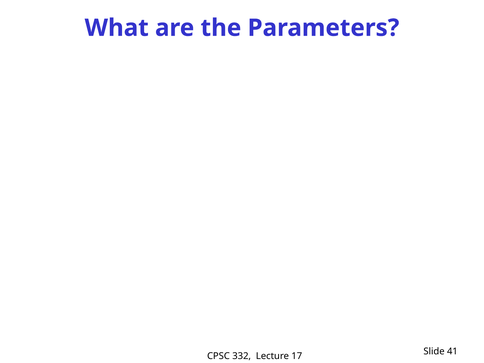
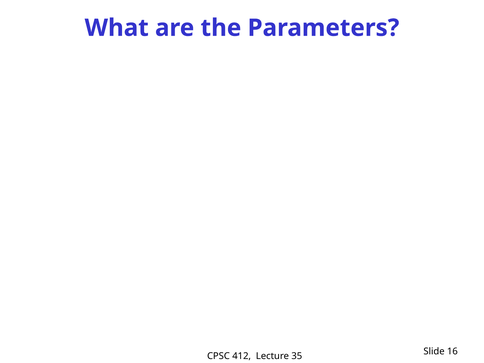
41: 41 -> 16
332: 332 -> 412
17: 17 -> 35
